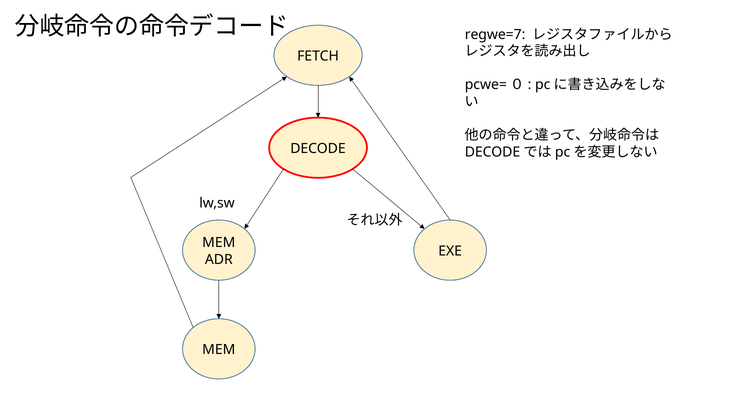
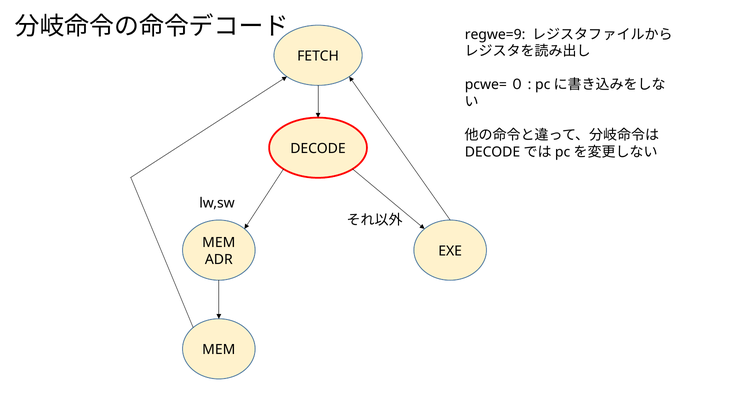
regwe=7: regwe=7 -> regwe=9
